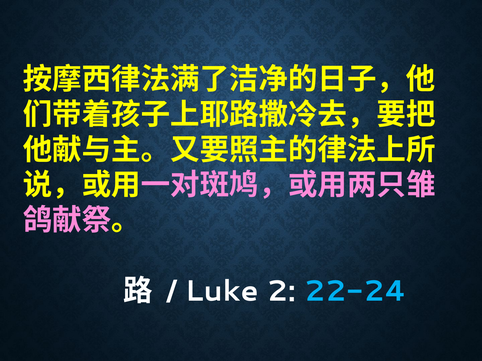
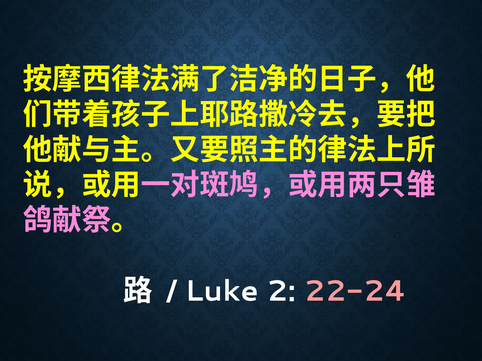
22-24 colour: light blue -> pink
